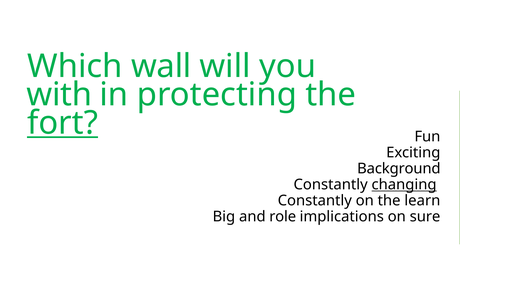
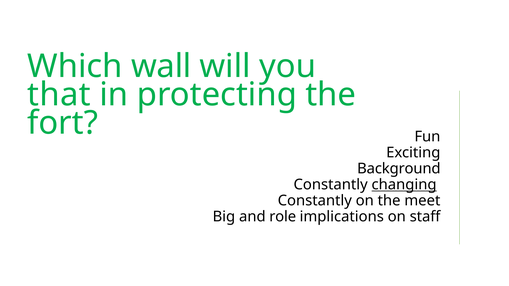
with: with -> that
fort underline: present -> none
learn: learn -> meet
sure: sure -> staff
